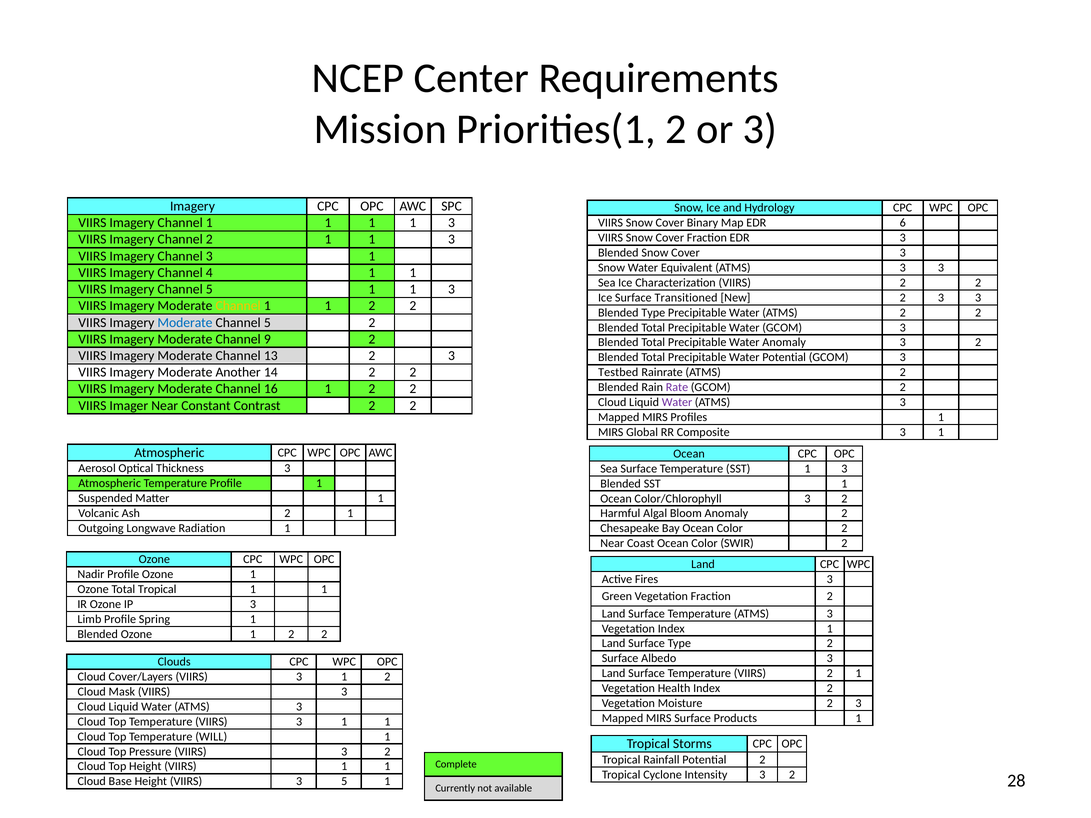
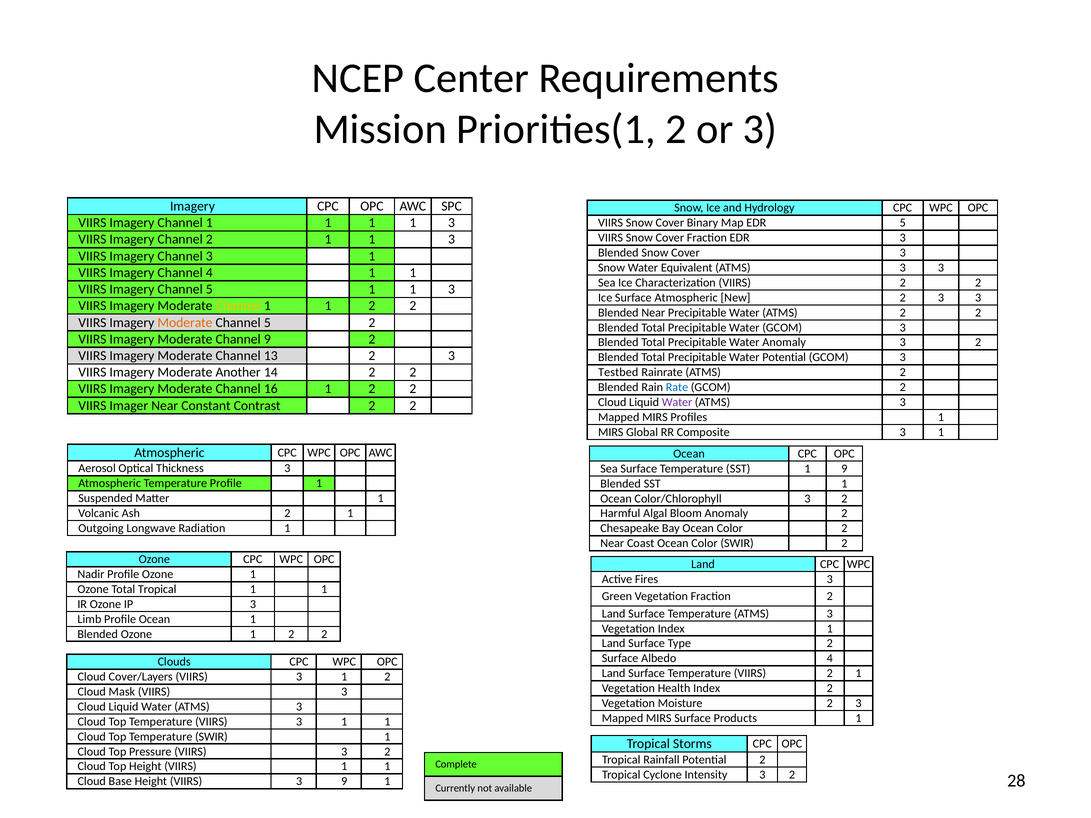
EDR 6: 6 -> 5
Surface Transitioned: Transitioned -> Atmospheric
Blended Type: Type -> Near
Moderate at (185, 323) colour: blue -> orange
Rate colour: purple -> blue
SST 1 3: 3 -> 9
Profile Spring: Spring -> Ocean
Albedo 3: 3 -> 4
Temperature WILL: WILL -> SWIR
3 5: 5 -> 9
